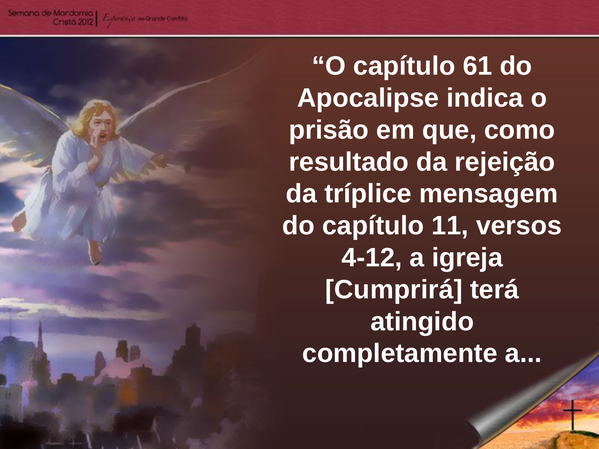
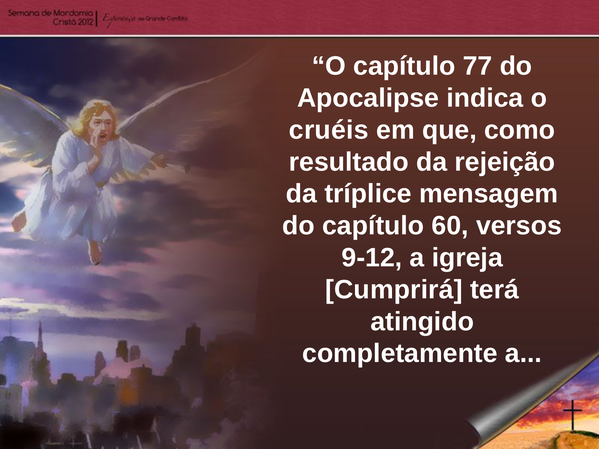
61: 61 -> 77
prisão: prisão -> cruéis
11: 11 -> 60
4-12: 4-12 -> 9-12
